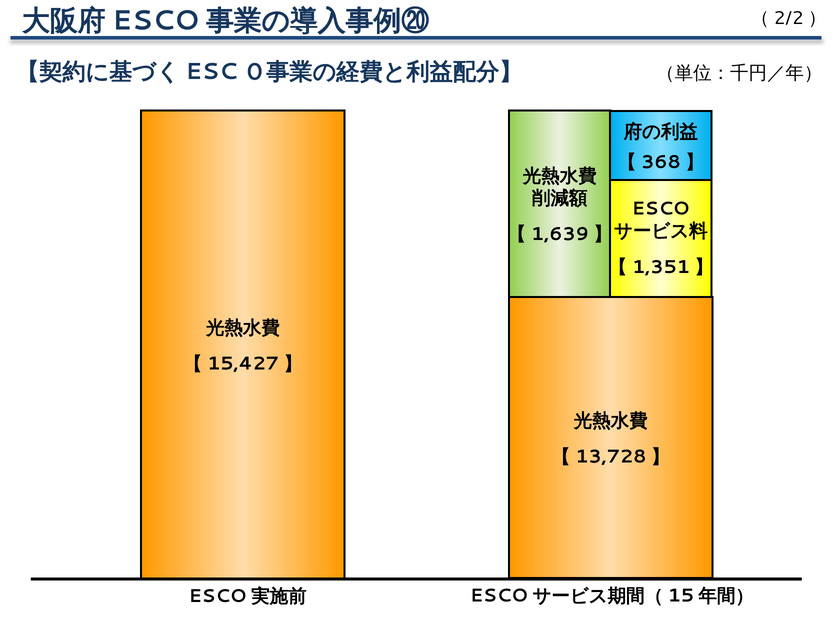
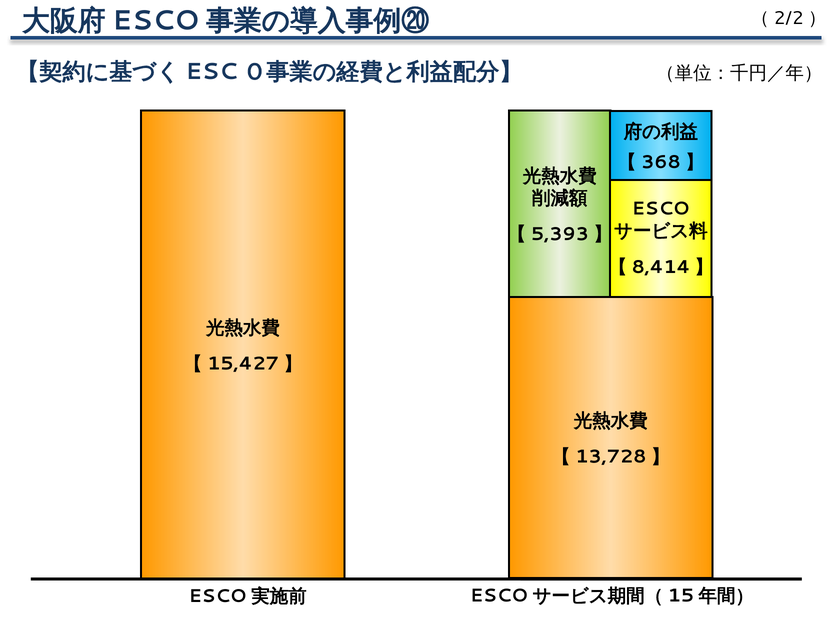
1,639: 1,639 -> 5,393
1,351: 1,351 -> 8,414
